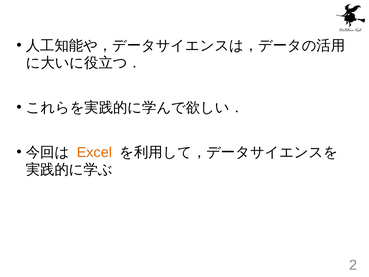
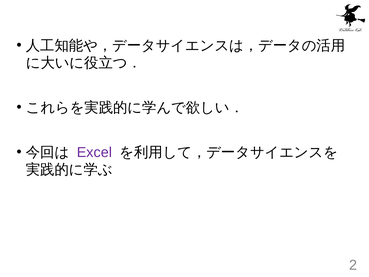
Excel colour: orange -> purple
